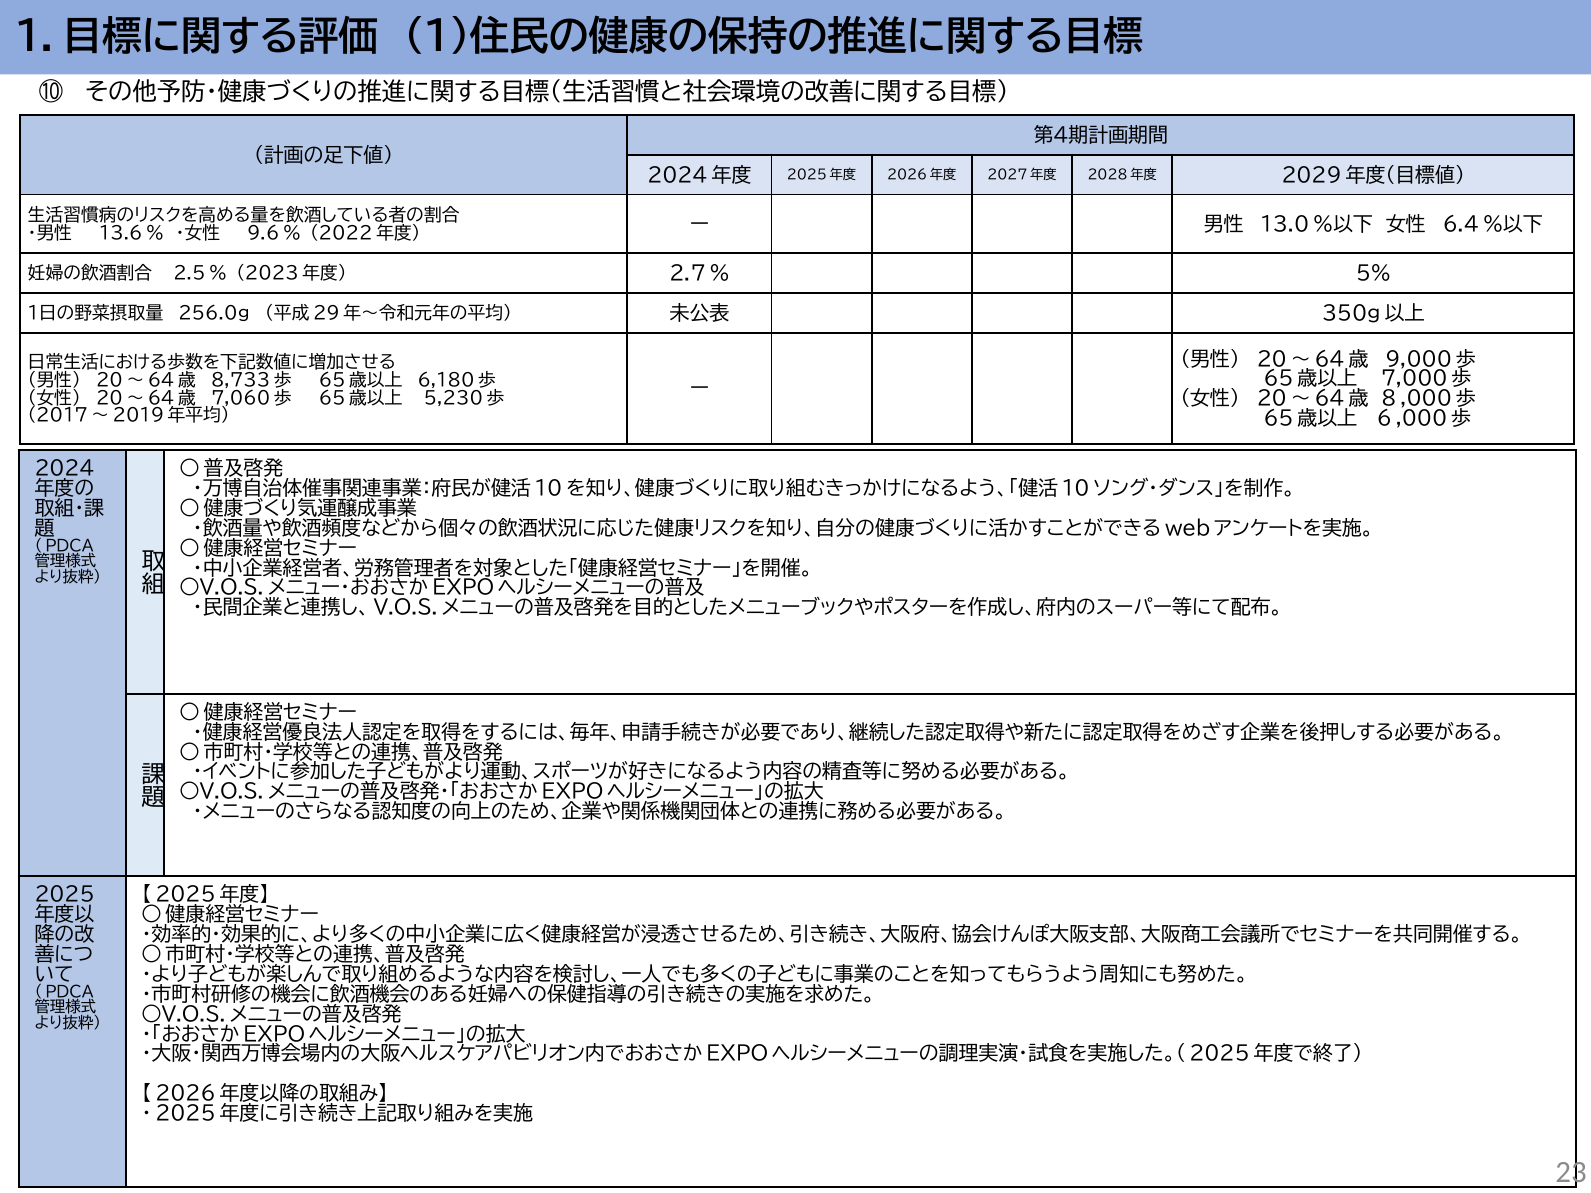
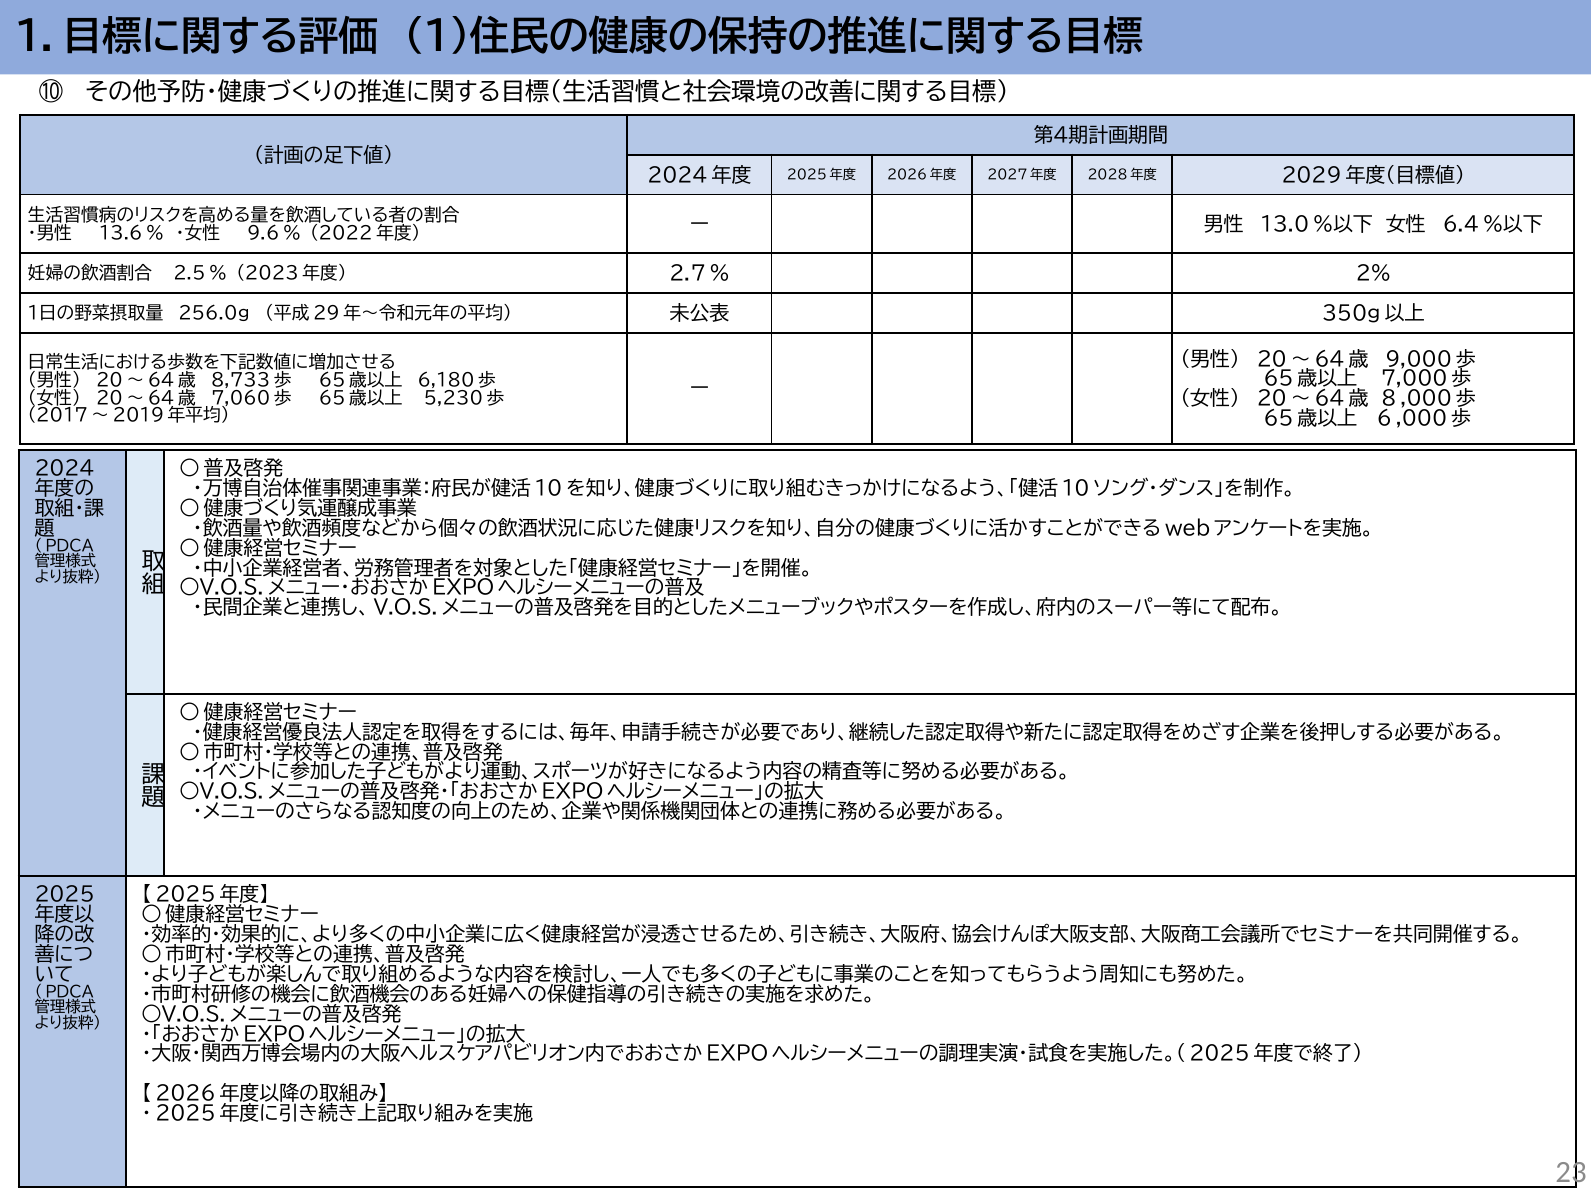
5%: 5% -> 2%
